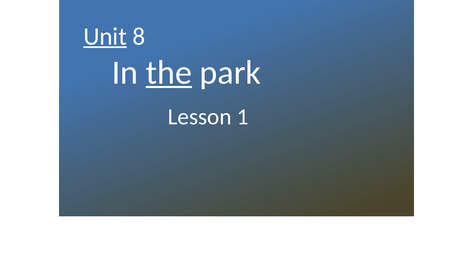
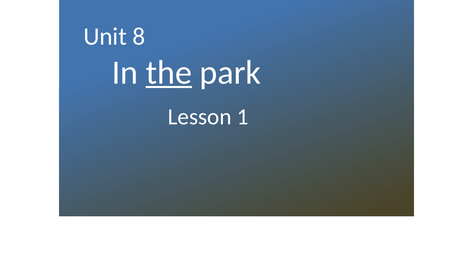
Unit underline: present -> none
